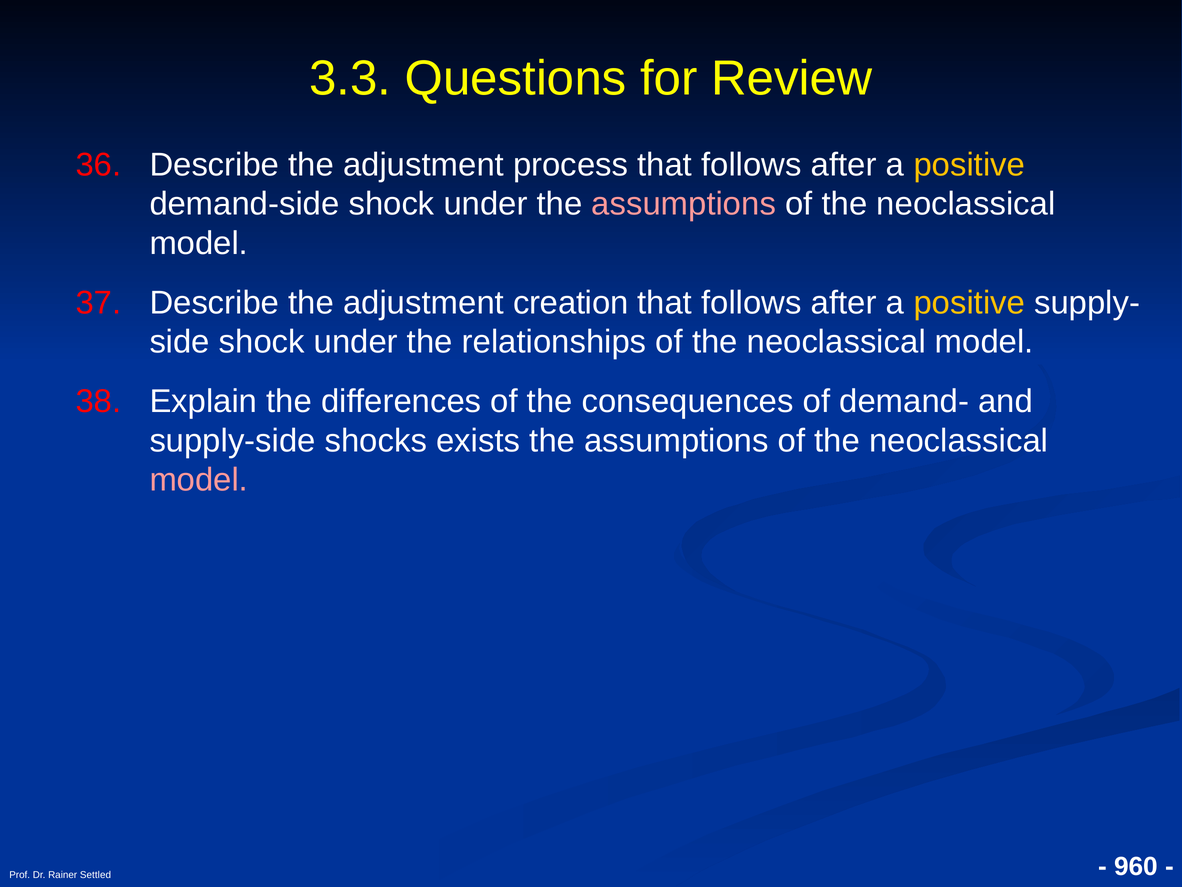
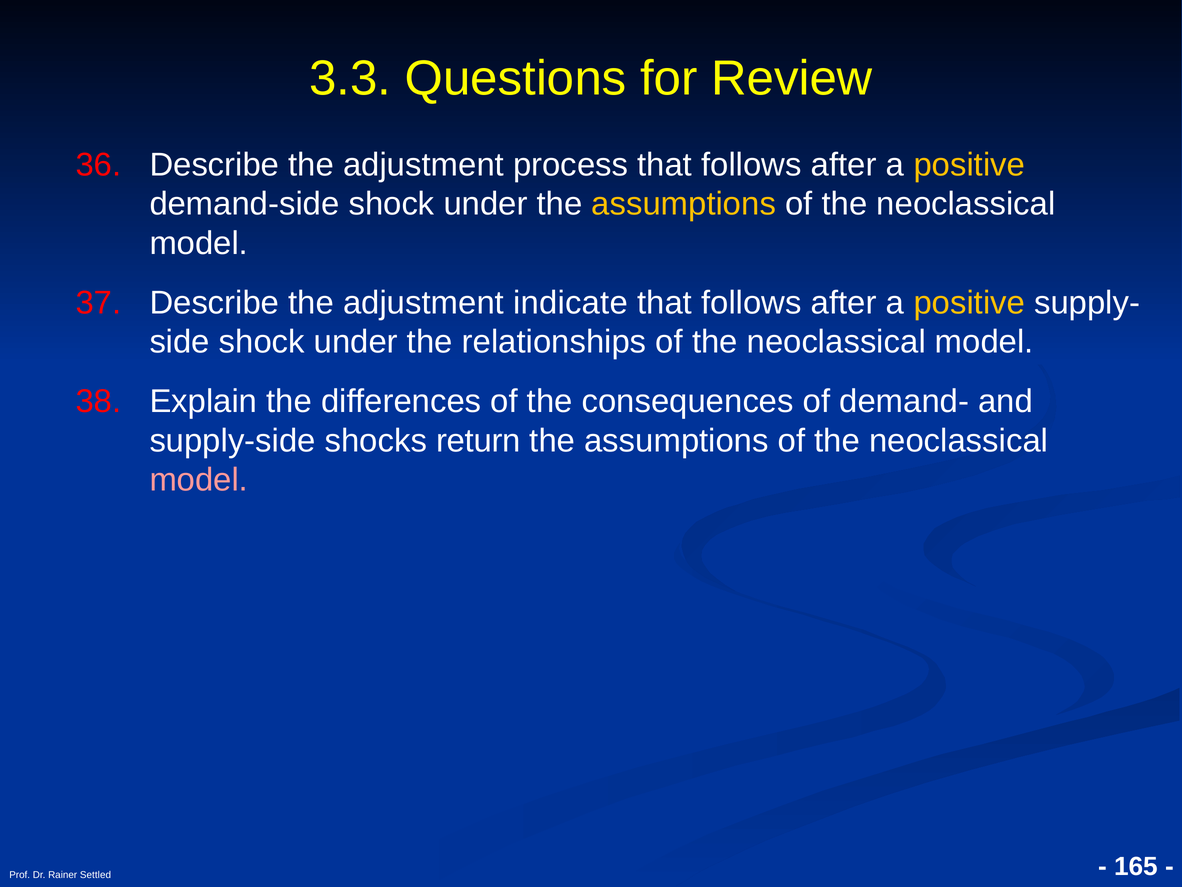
assumptions at (684, 204) colour: pink -> yellow
creation: creation -> indicate
exists: exists -> return
960: 960 -> 165
